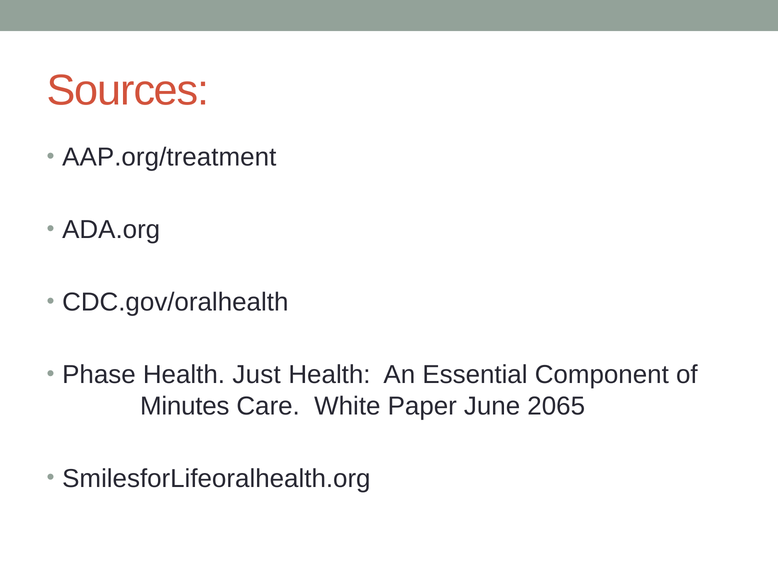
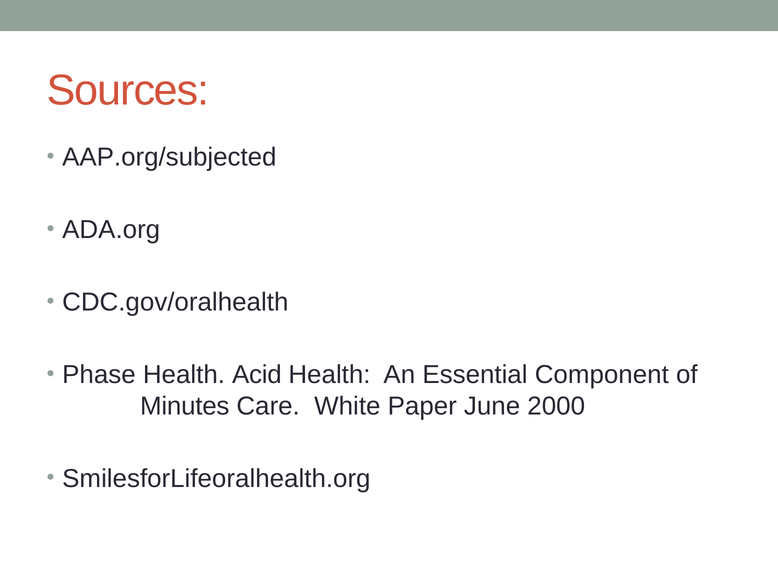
AAP.org/treatment: AAP.org/treatment -> AAP.org/subjected
Just: Just -> Acid
2065: 2065 -> 2000
